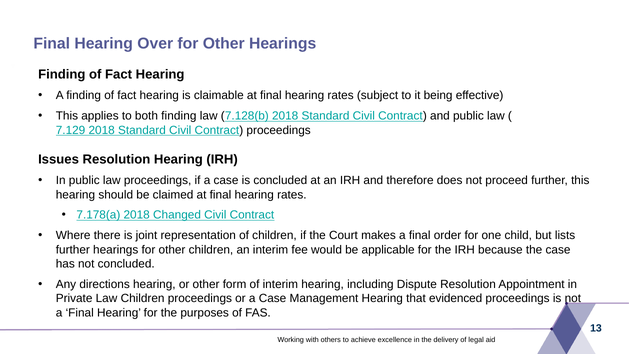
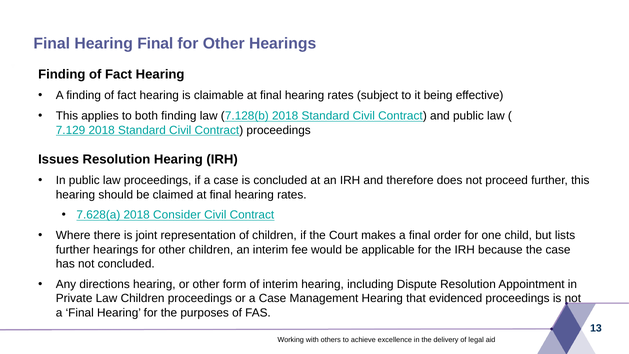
Hearing Over: Over -> Final
7.178(a: 7.178(a -> 7.628(a
Changed: Changed -> Consider
